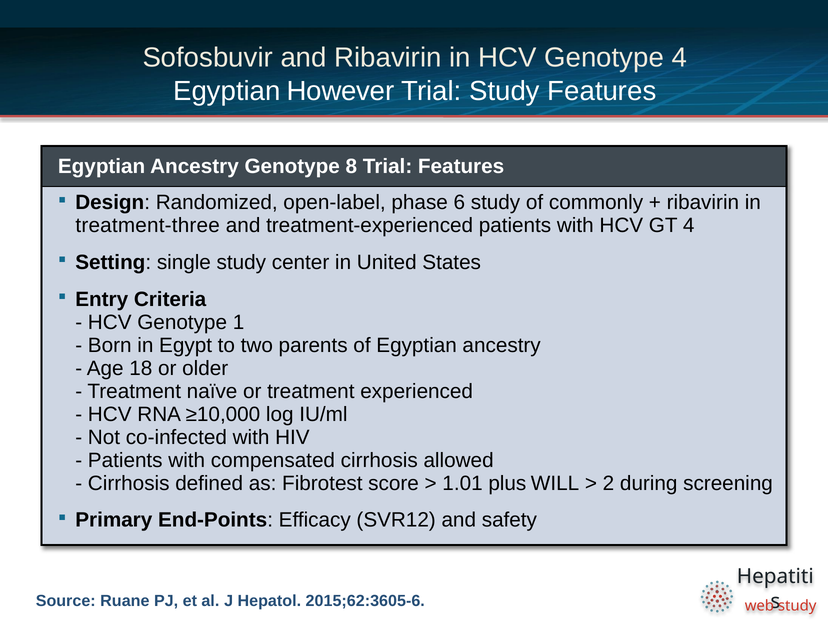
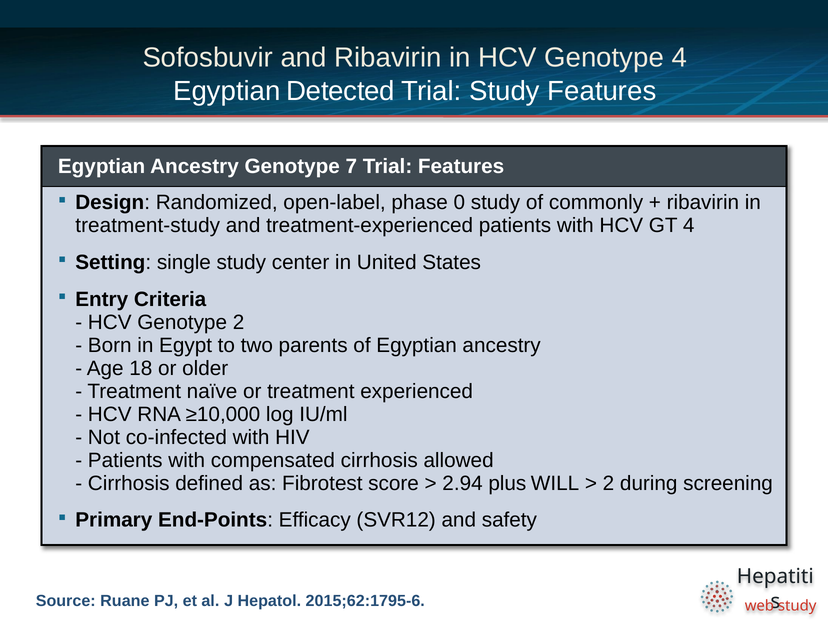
However: However -> Detected
8: 8 -> 7
6: 6 -> 0
treatment-three: treatment-three -> treatment-study
Genotype 1: 1 -> 2
1.01: 1.01 -> 2.94
2015;62:3605-6: 2015;62:3605-6 -> 2015;62:1795-6
